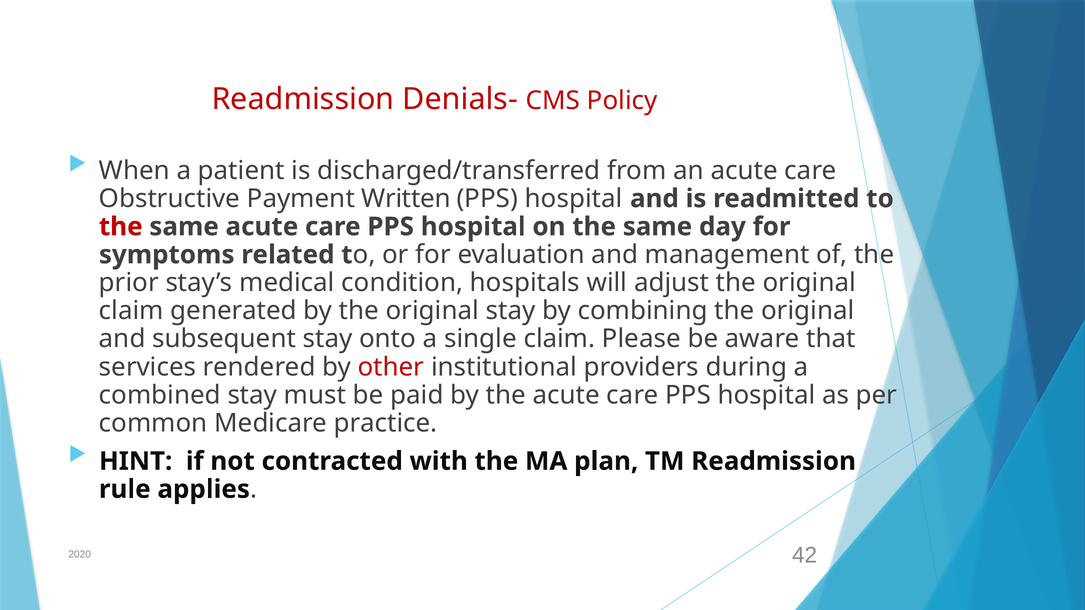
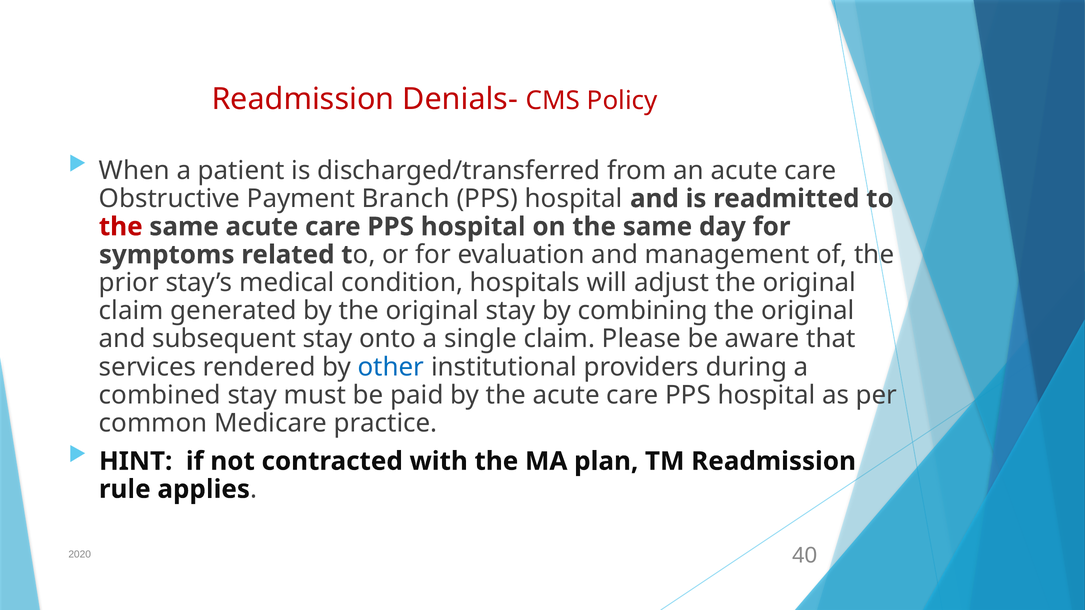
Written: Written -> Branch
other colour: red -> blue
42: 42 -> 40
